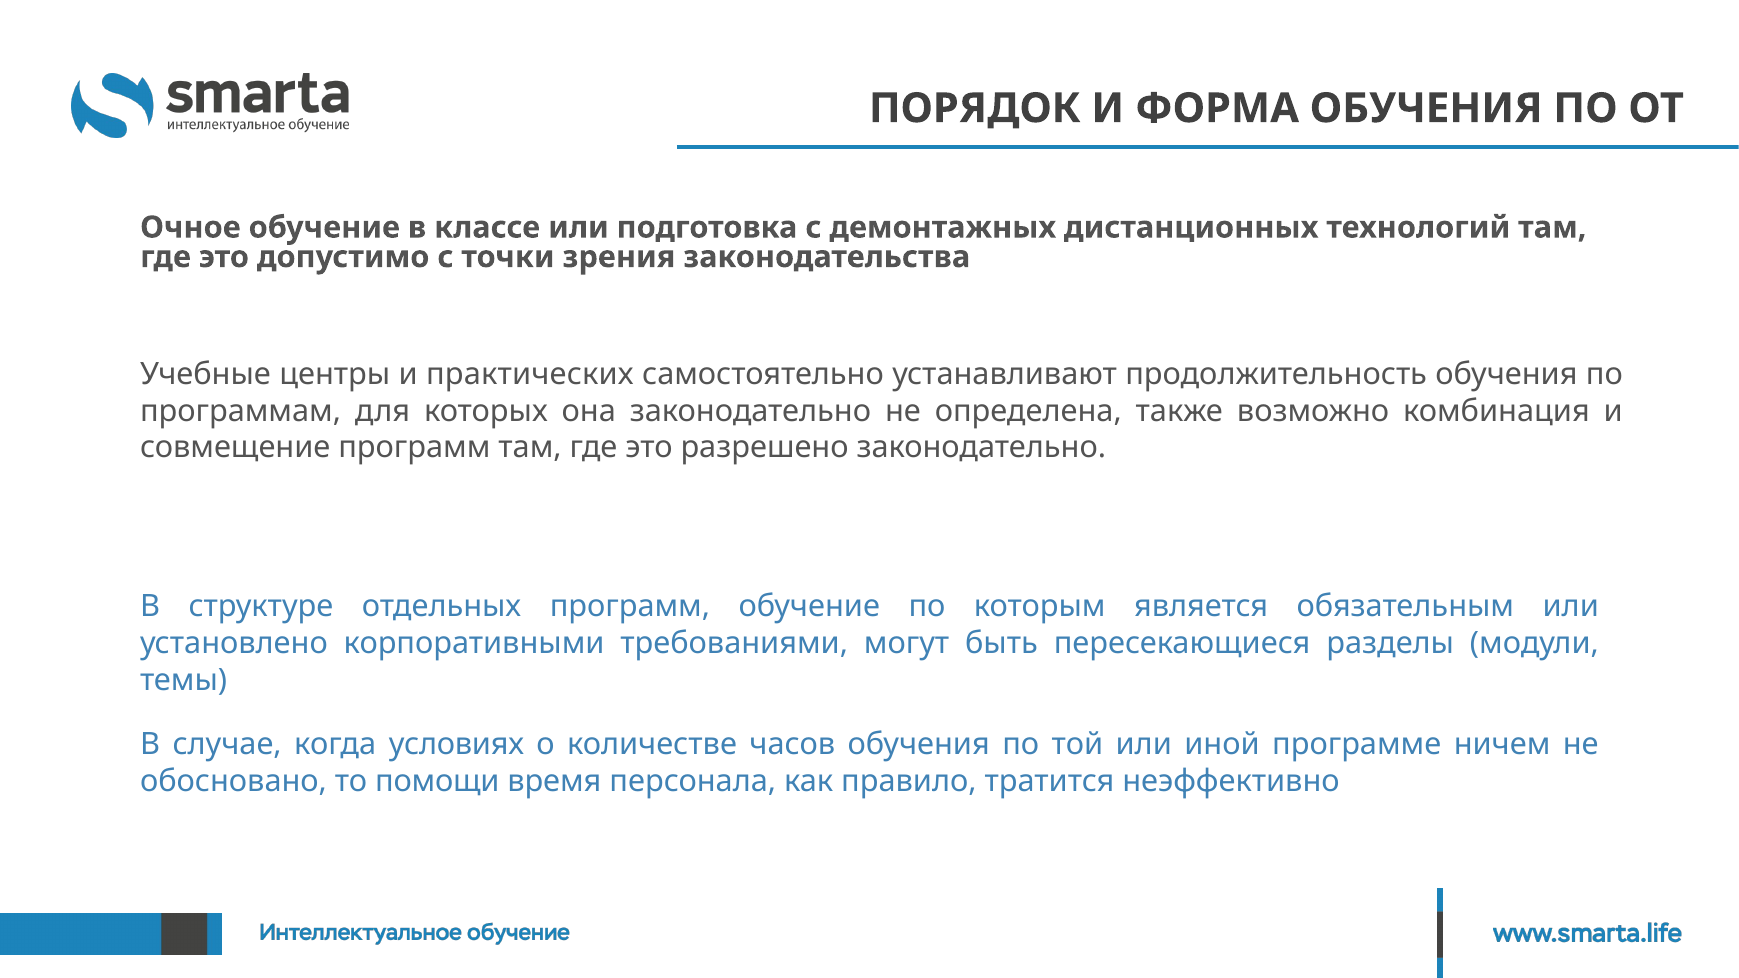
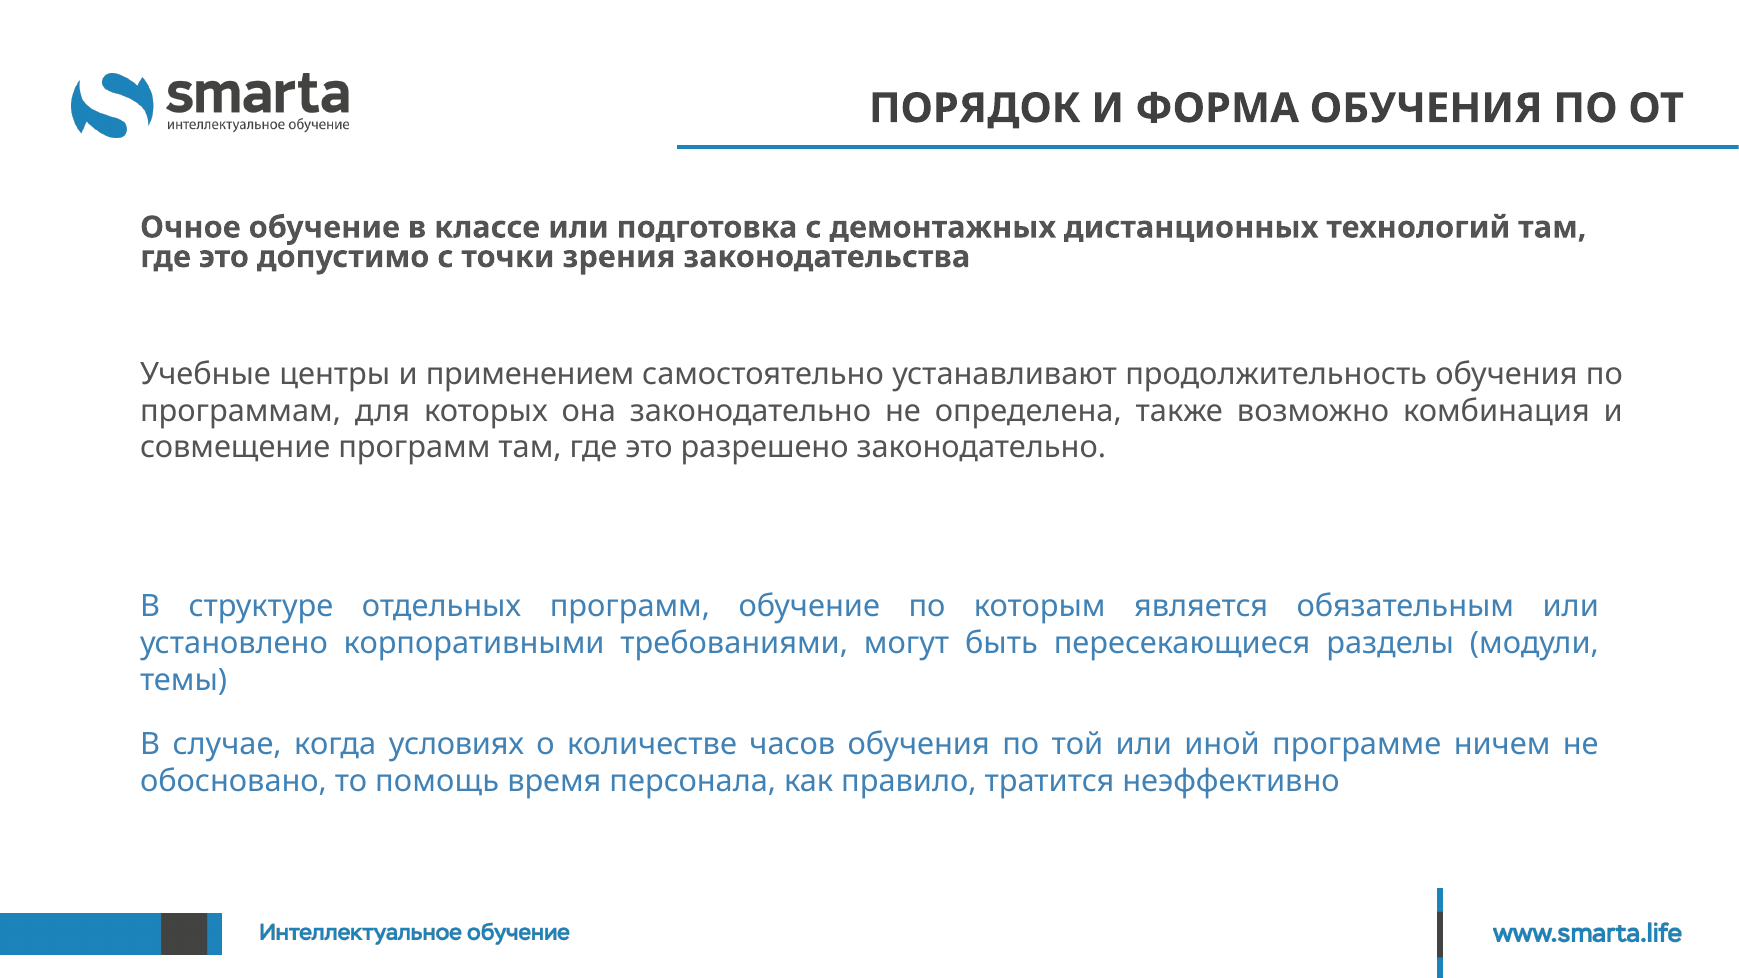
практических: практических -> применением
помощи: помощи -> помощь
